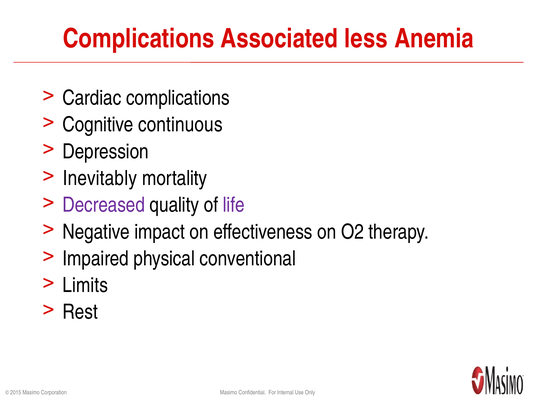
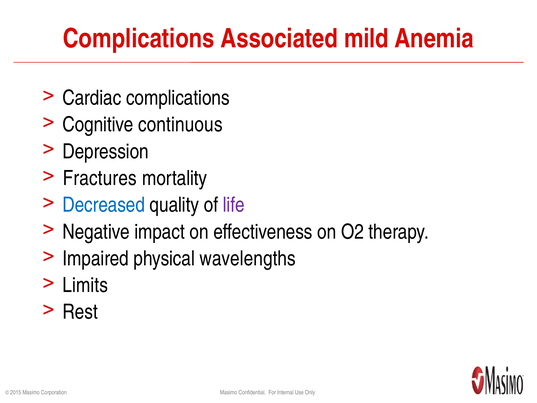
less: less -> mild
Inevitably: Inevitably -> Fractures
Decreased colour: purple -> blue
conventional: conventional -> wavelengths
